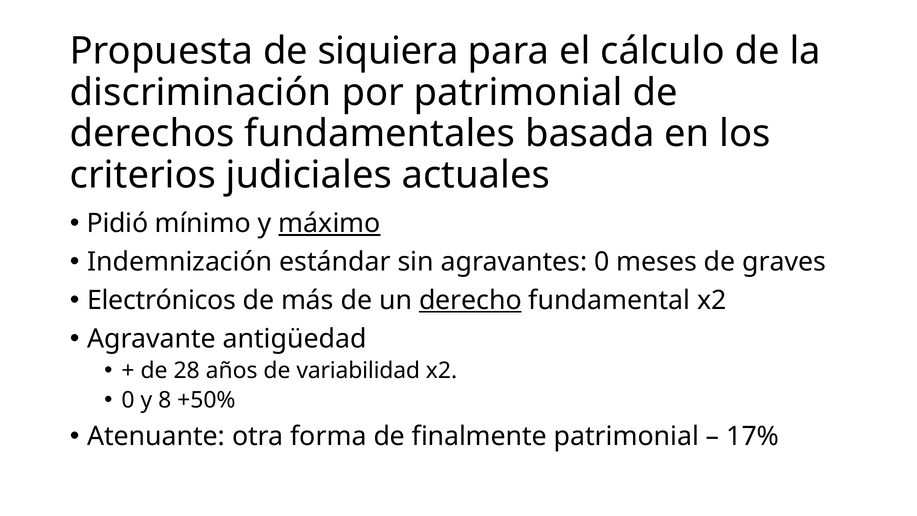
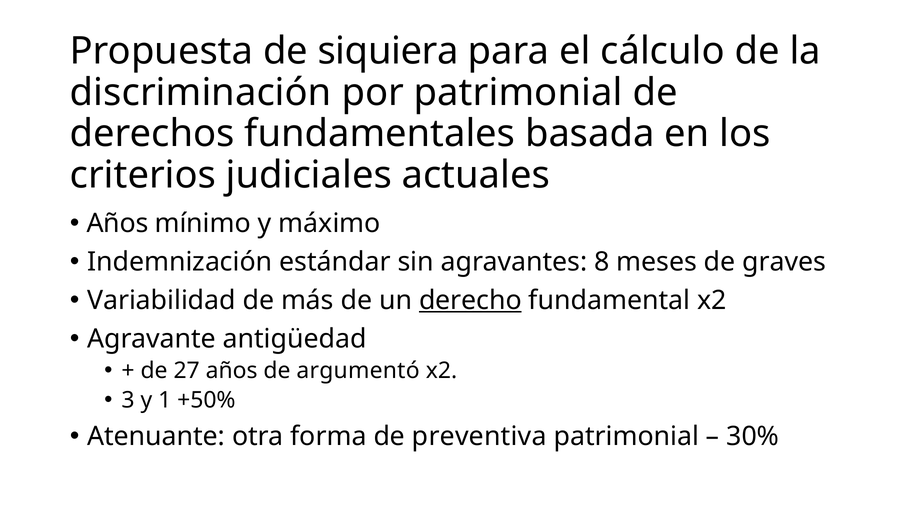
Pidió at (118, 223): Pidió -> Años
máximo underline: present -> none
agravantes 0: 0 -> 8
Electrónicos: Electrónicos -> Variabilidad
28: 28 -> 27
variabilidad: variabilidad -> argumentó
0 at (128, 400): 0 -> 3
8: 8 -> 1
finalmente: finalmente -> preventiva
17%: 17% -> 30%
